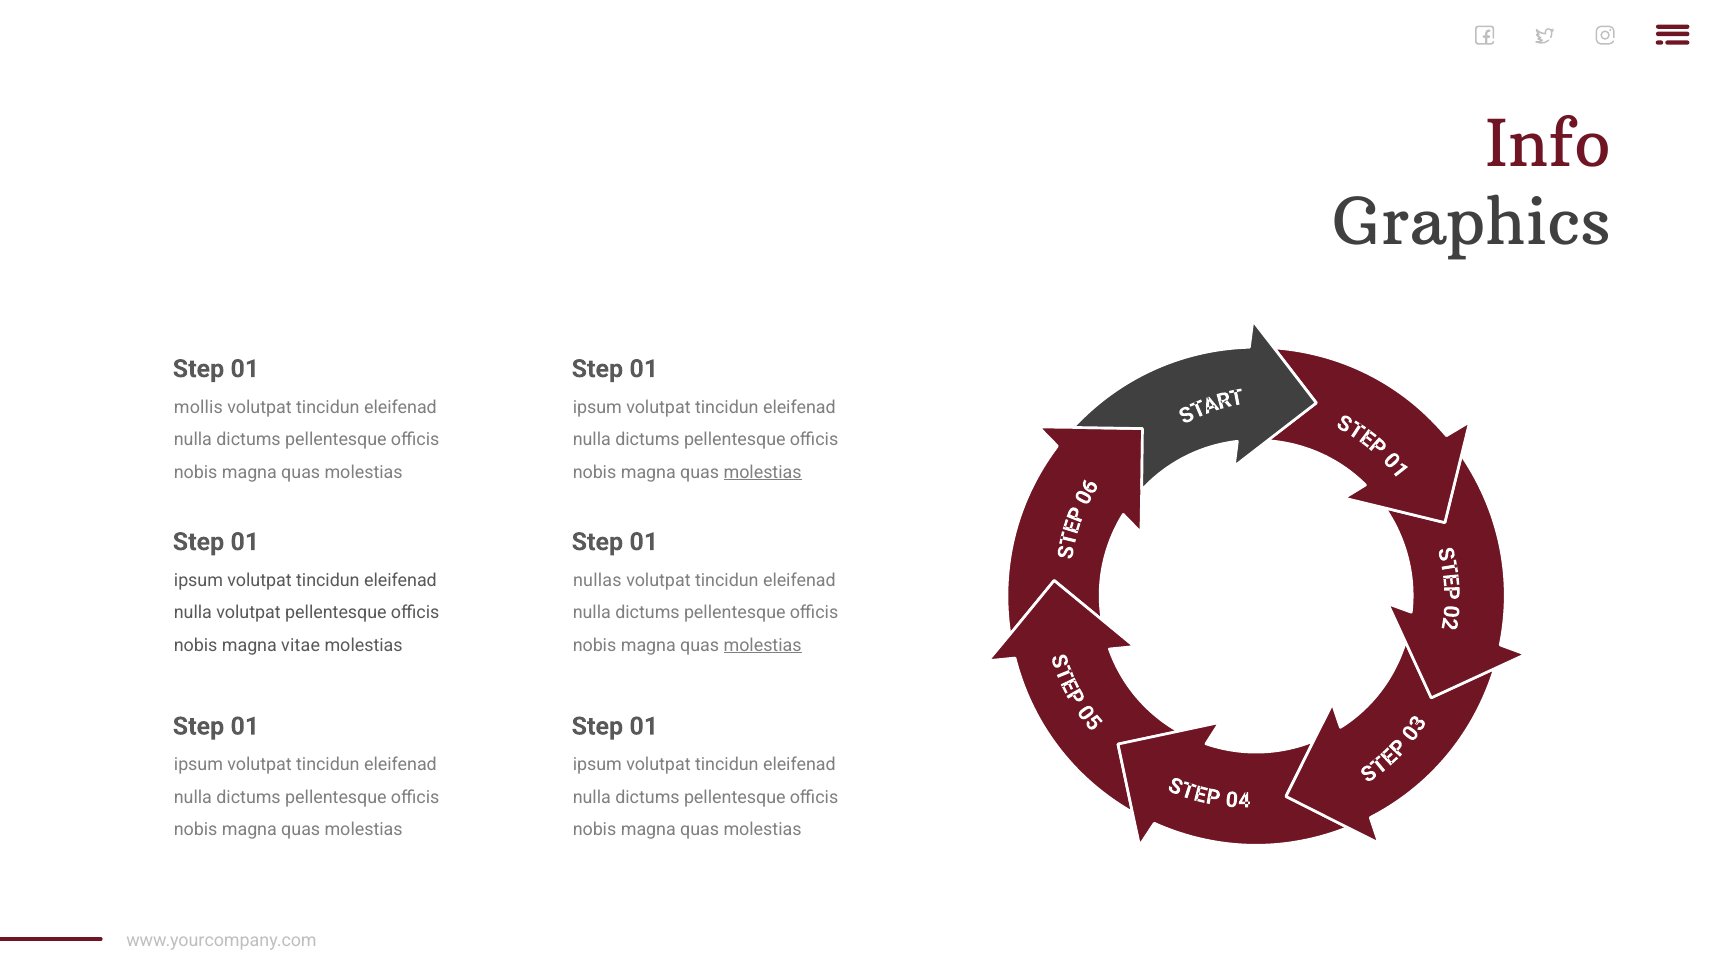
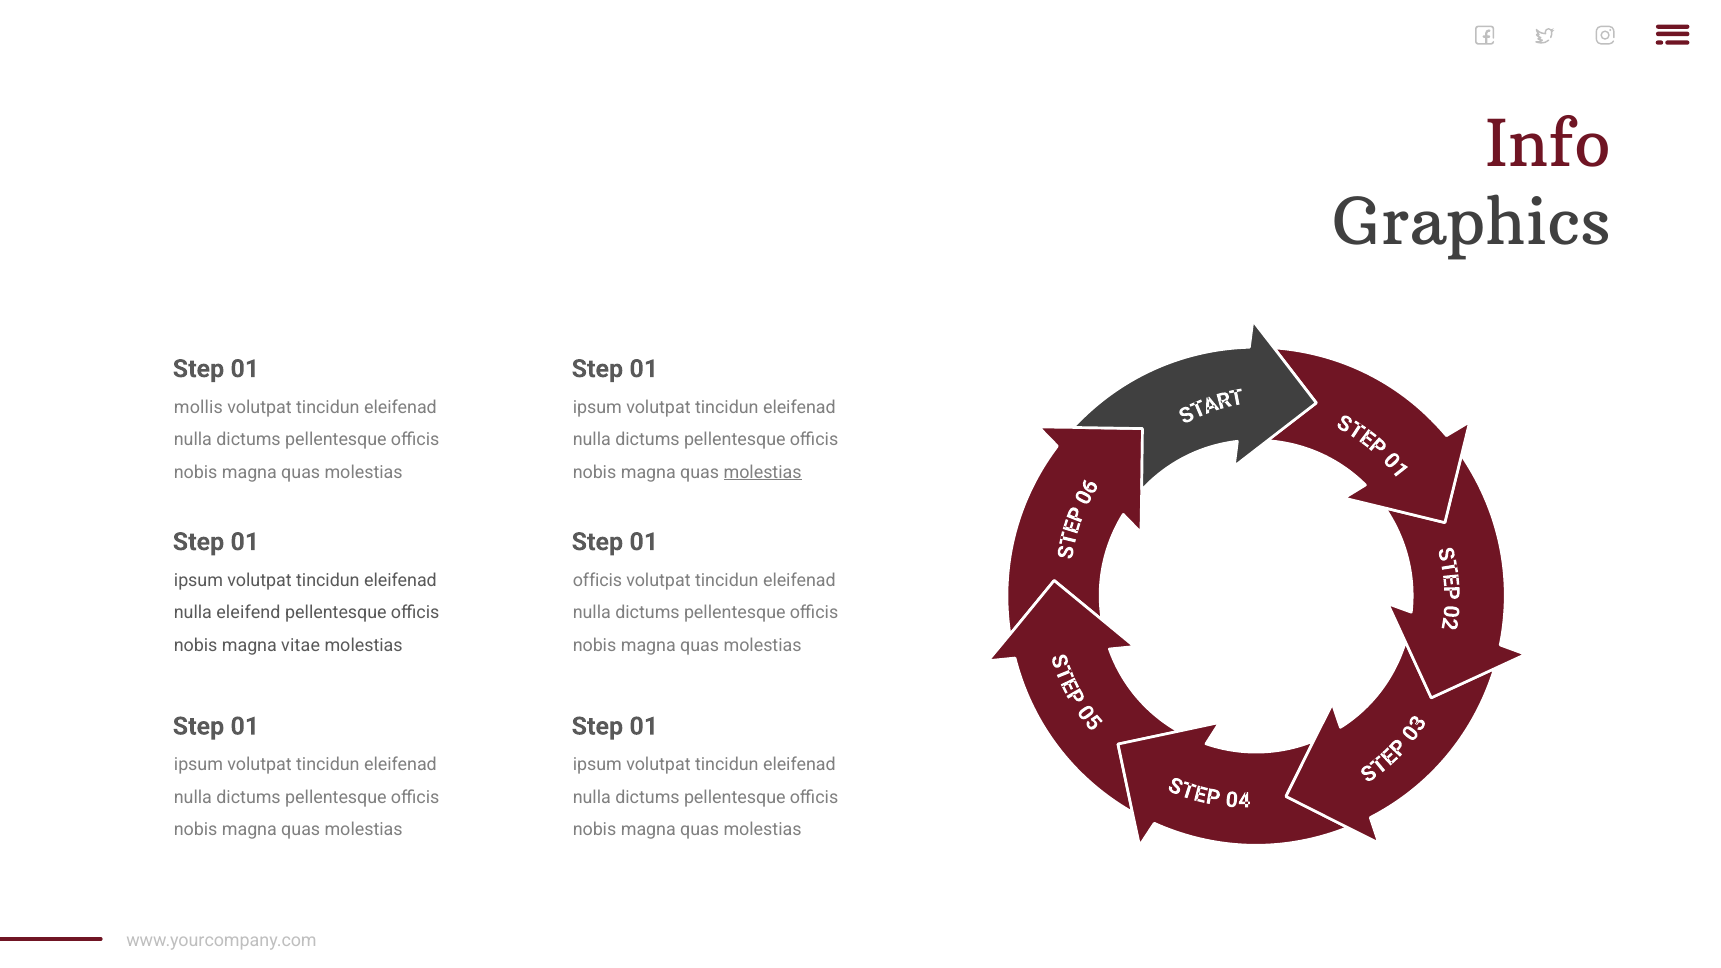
nullas at (597, 581): nullas -> officis
nulla volutpat: volutpat -> eleifend
molestias at (763, 645) underline: present -> none
